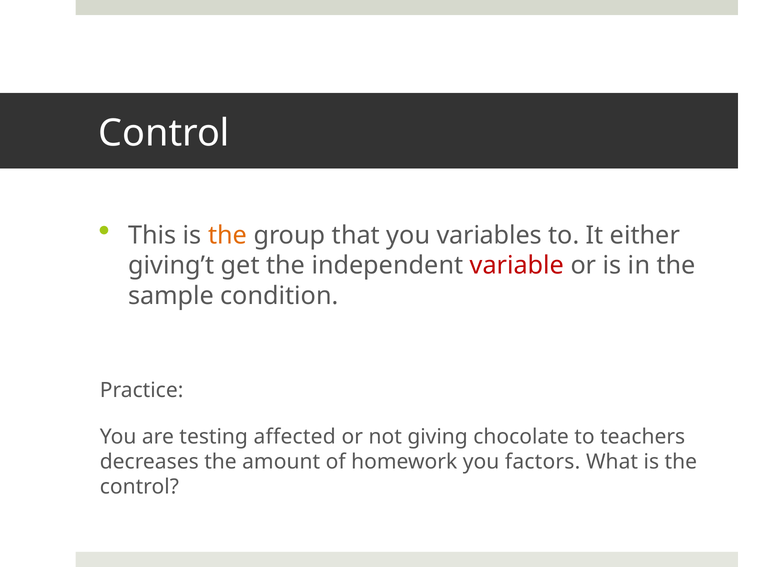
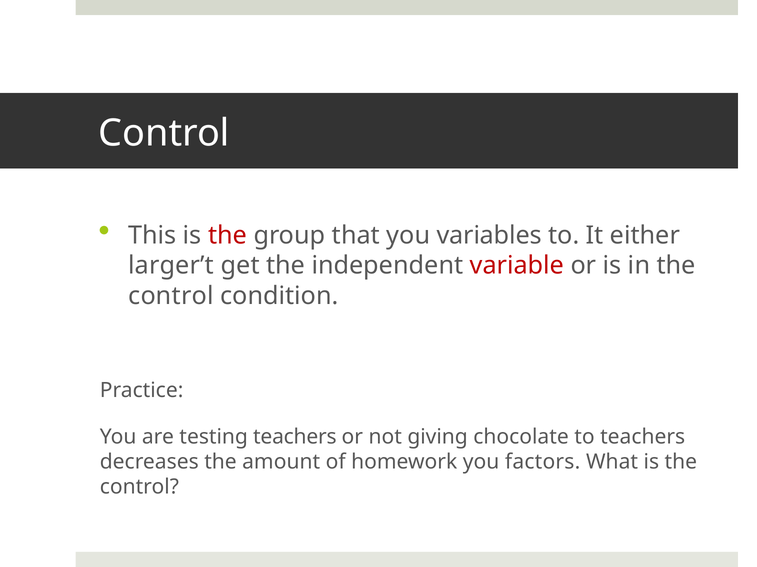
the at (228, 236) colour: orange -> red
giving’t: giving’t -> larger’t
sample at (171, 296): sample -> control
testing affected: affected -> teachers
